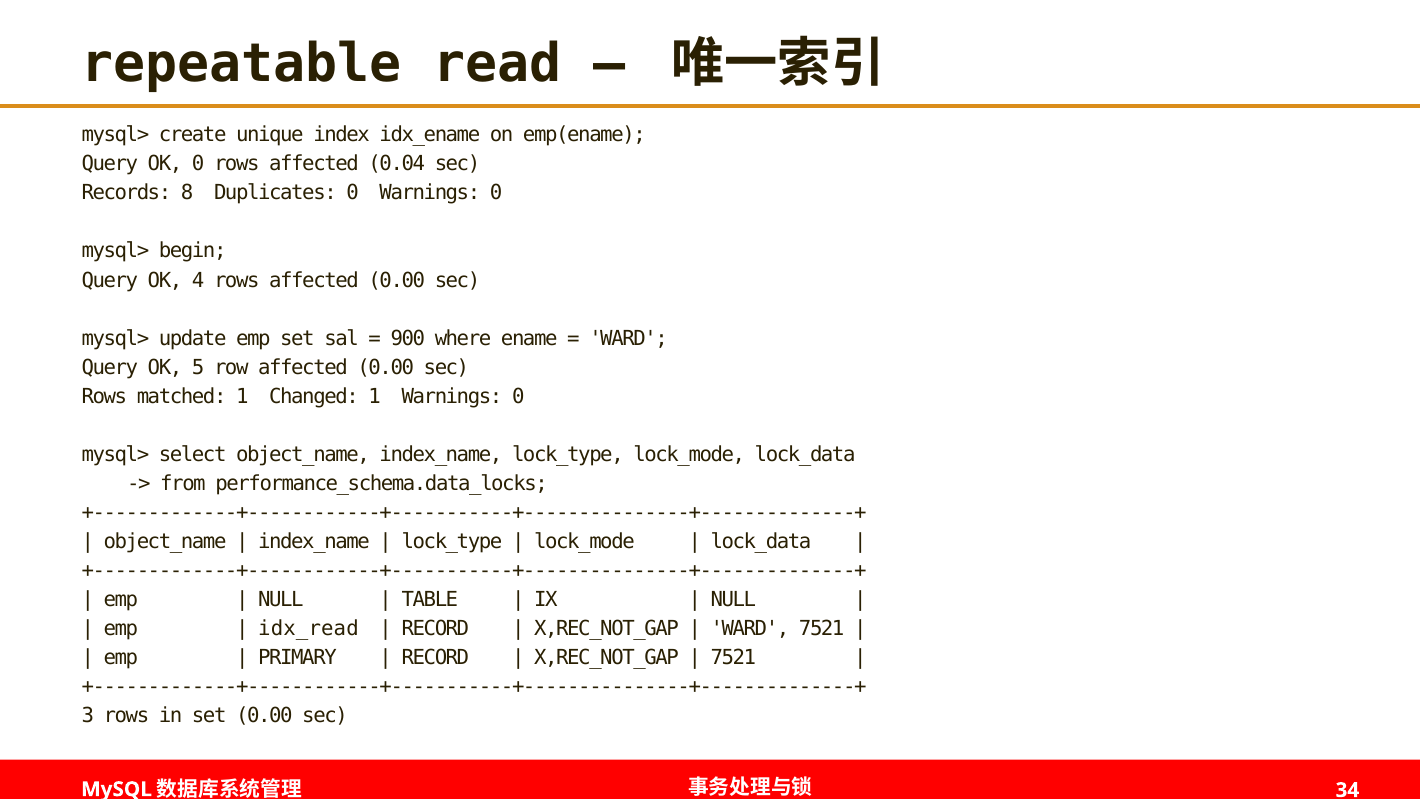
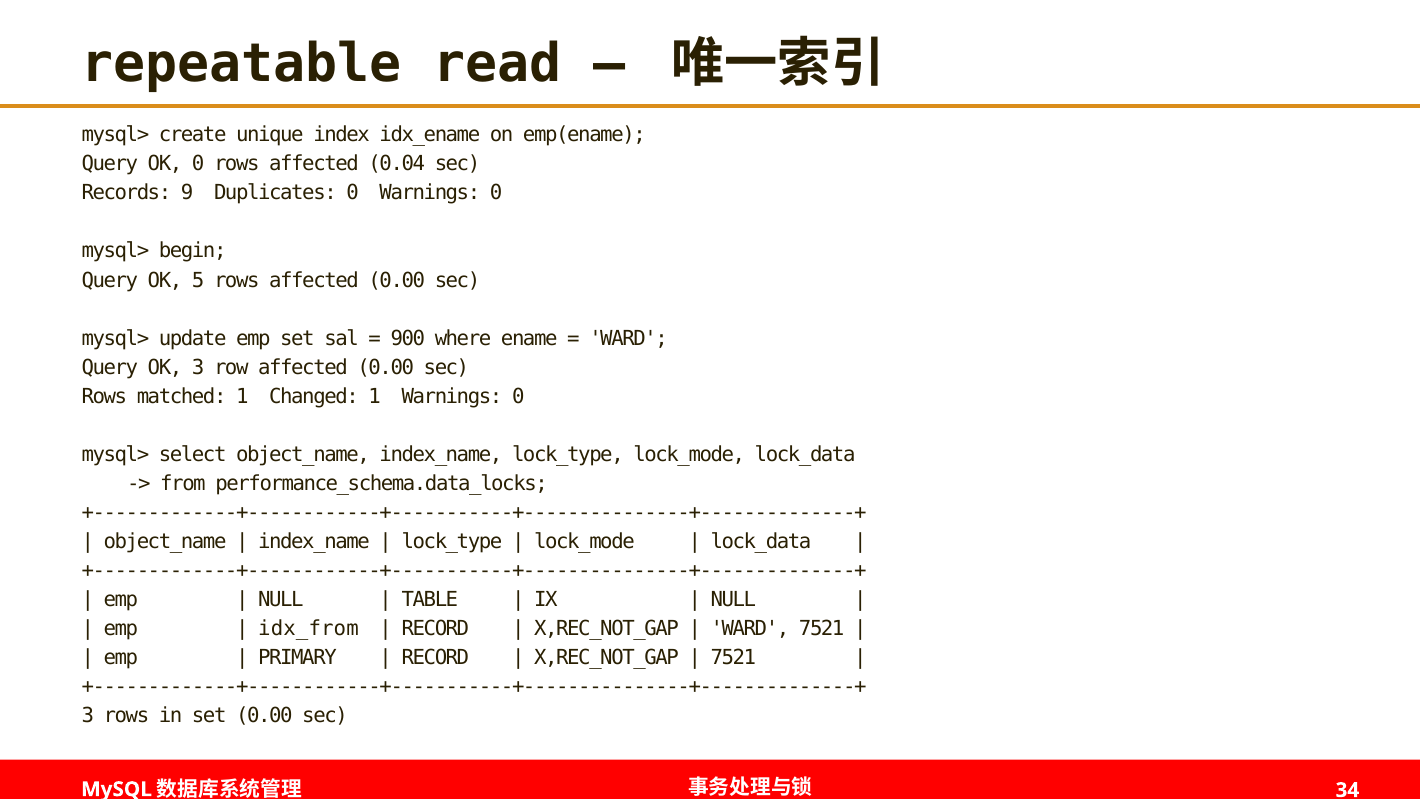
8: 8 -> 9
4: 4 -> 5
OK 5: 5 -> 3
idx_read: idx_read -> idx_from
